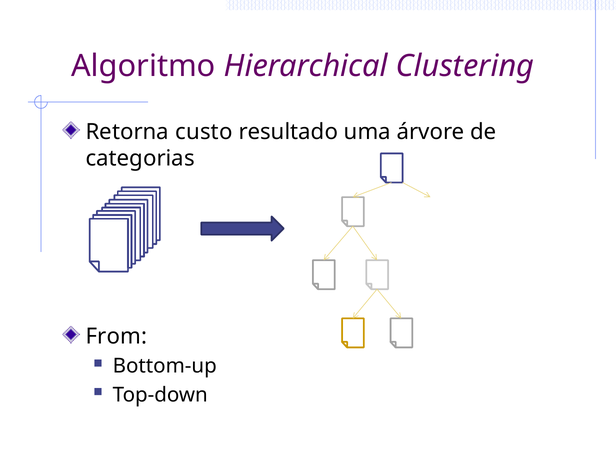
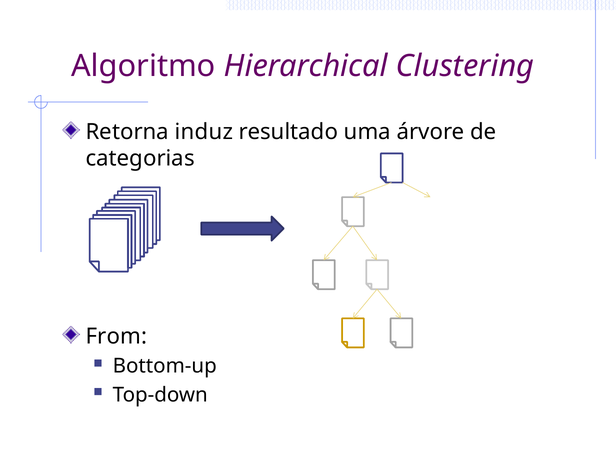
custo: custo -> induz
